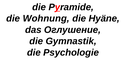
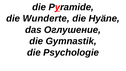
Wohnung: Wohnung -> Wunderte
